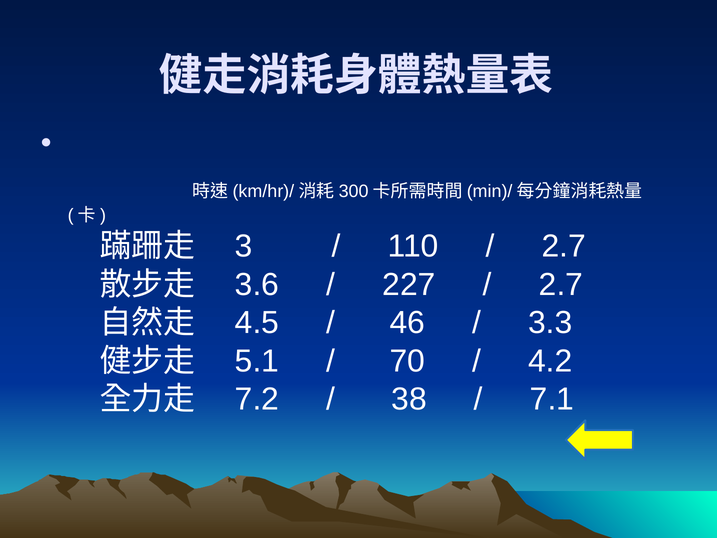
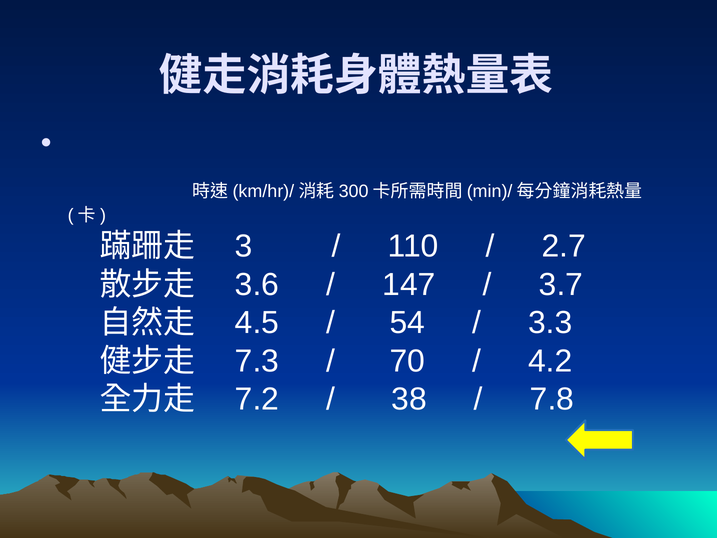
227: 227 -> 147
2.7 at (561, 284): 2.7 -> 3.7
46: 46 -> 54
5.1: 5.1 -> 7.3
7.1: 7.1 -> 7.8
